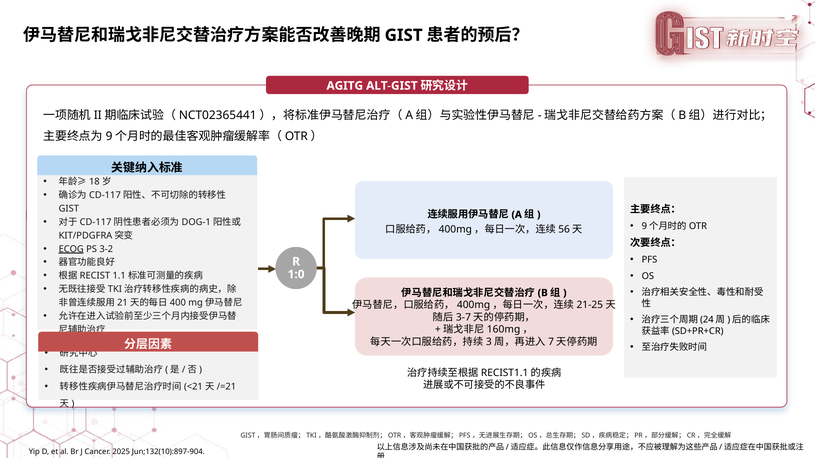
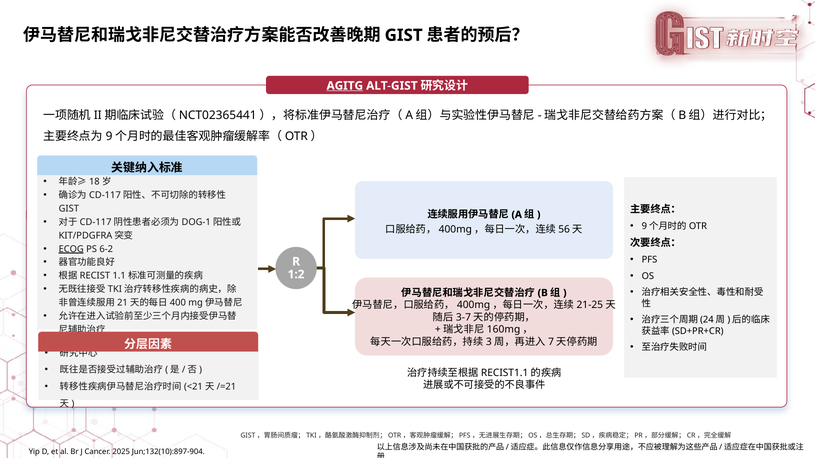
AGITG underline: none -> present
3-2: 3-2 -> 6-2
1:0: 1:0 -> 1:2
